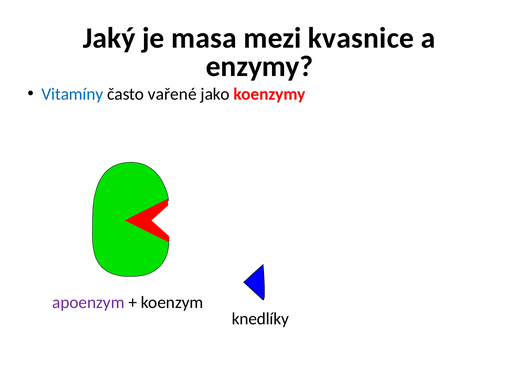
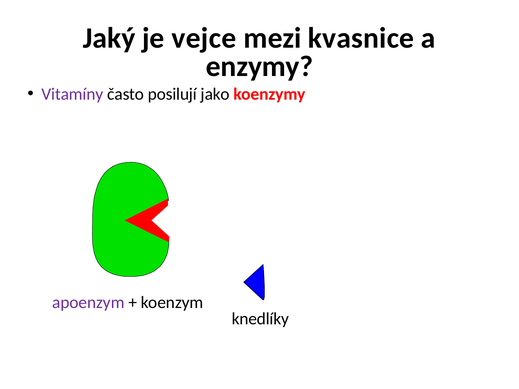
masa: masa -> vejce
Vitamíny colour: blue -> purple
vařené: vařené -> posilují
